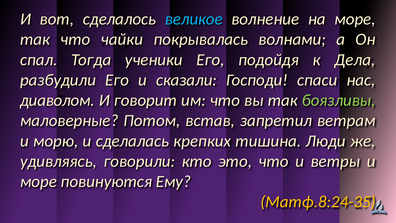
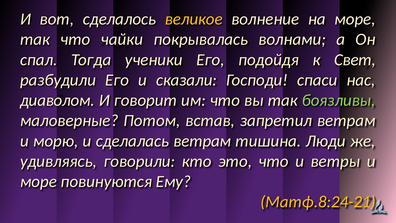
великое colour: light blue -> yellow
Дела: Дела -> Свет
сделалась крепких: крепких -> ветрам
Матф.8:24-35: Матф.8:24-35 -> Матф.8:24-21
